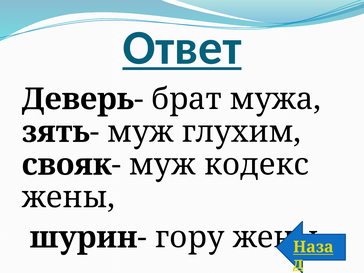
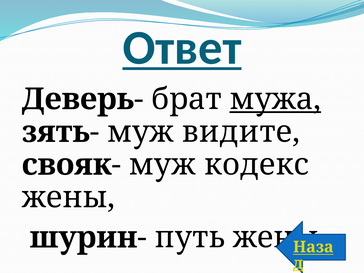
мужа underline: none -> present
глухим: глухим -> видите
гору: гору -> путь
